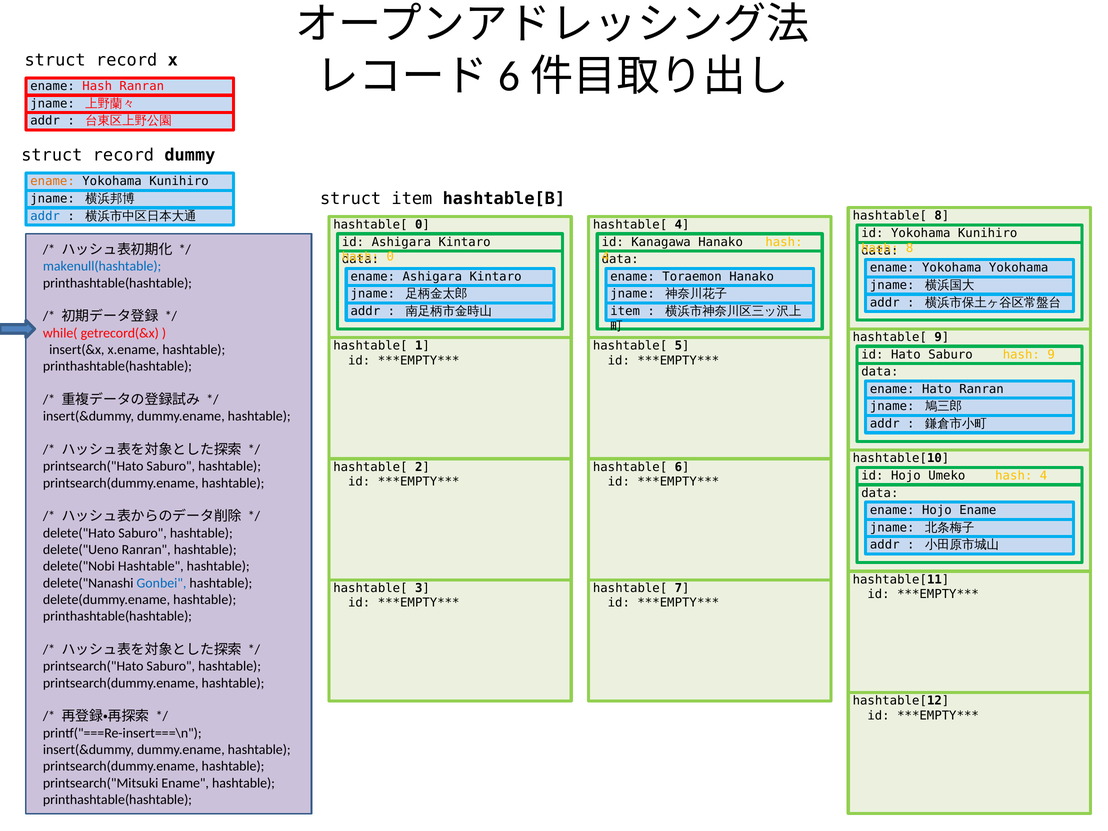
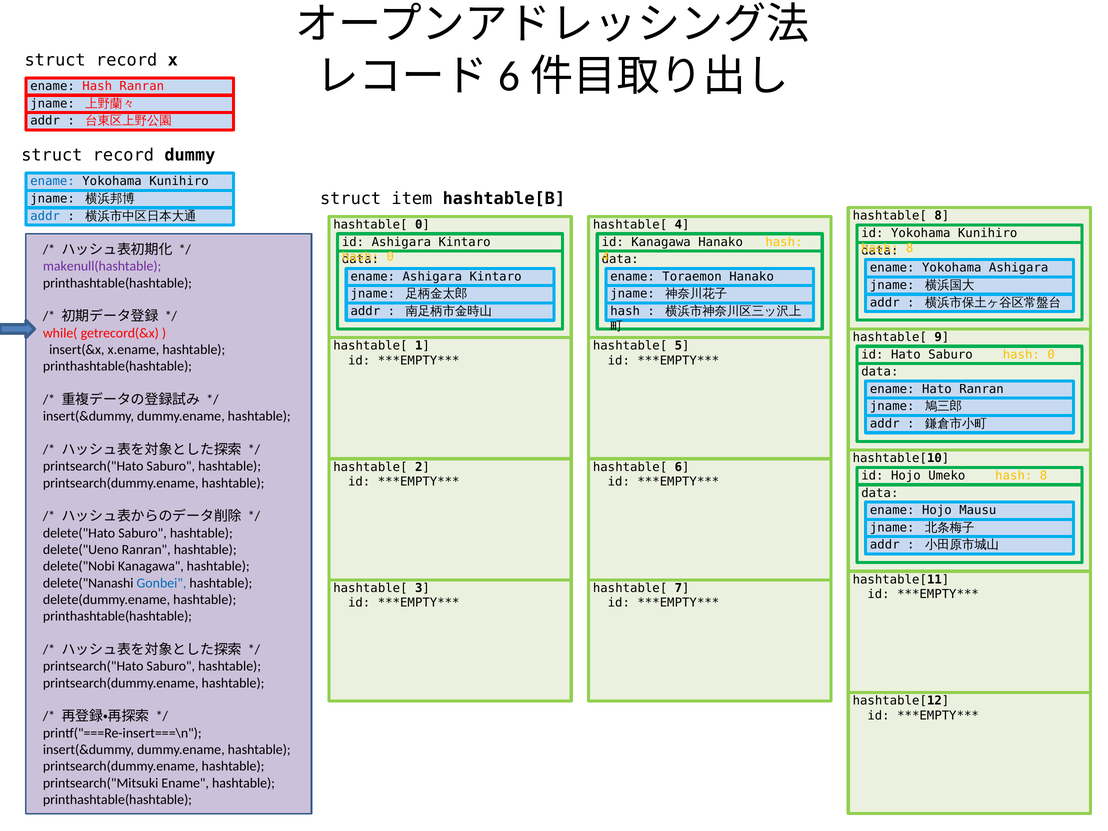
ename at (53, 181) colour: orange -> blue
makenull(hashtable colour: blue -> purple
Yokohama Yokohama: Yokohama -> Ashigara
item at (625, 311): item -> hash
9 at (1051, 354): 9 -> 0
4 at (1044, 476): 4 -> 8
Hojo Ename: Ename -> Mausu
delete("Nobi Hashtable: Hashtable -> Kanagawa
